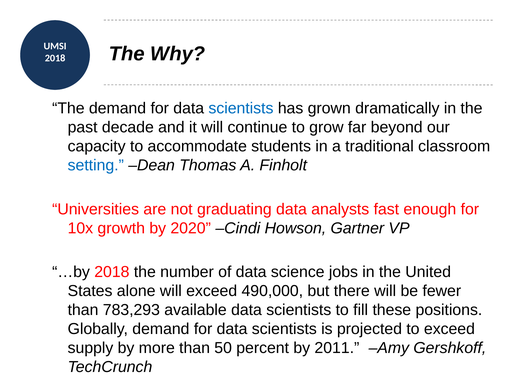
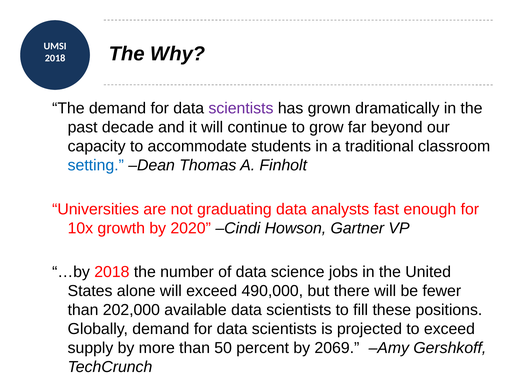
scientists at (241, 108) colour: blue -> purple
783,293: 783,293 -> 202,000
2011: 2011 -> 2069
